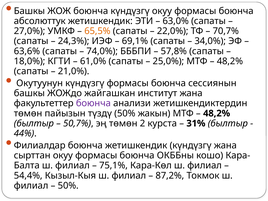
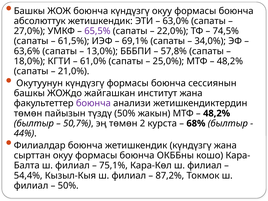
65,5% colour: orange -> purple
70,7%: 70,7% -> 74,5%
24,3%: 24,3% -> 61,5%
74,0%: 74,0% -> 13,0%
31%: 31% -> 68%
